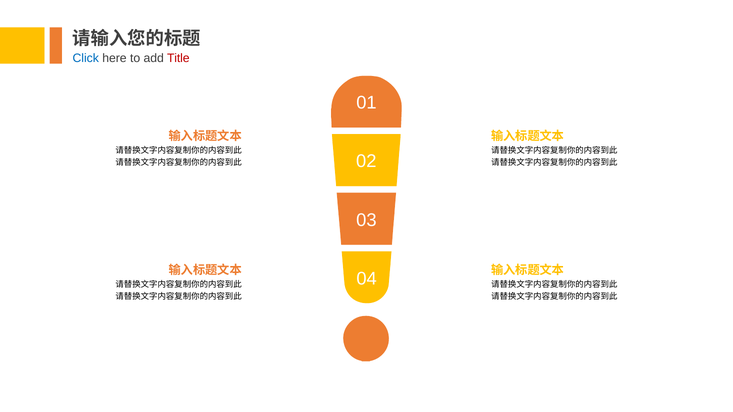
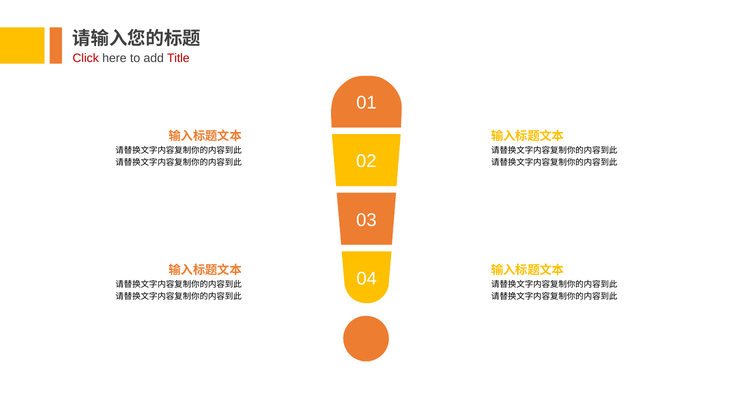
Click colour: blue -> red
